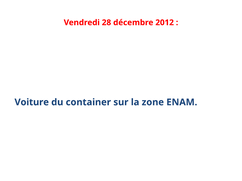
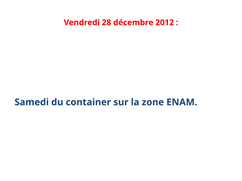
Voiture: Voiture -> Samedi
